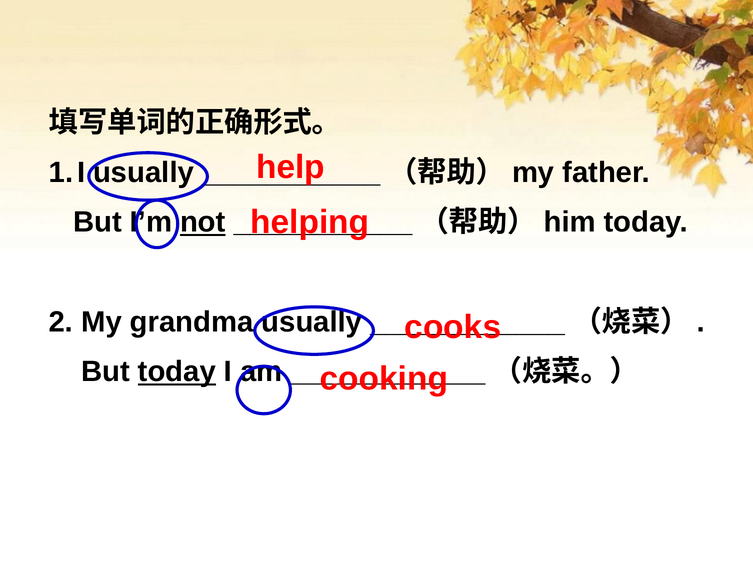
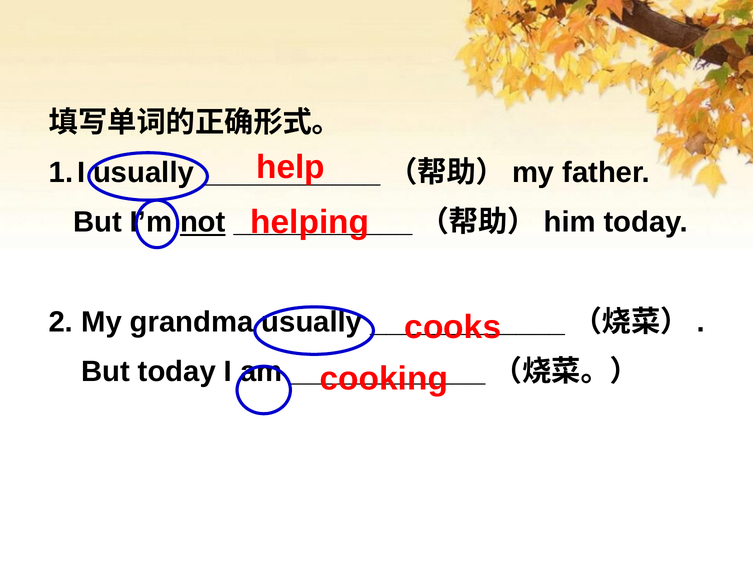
today at (177, 372) underline: present -> none
